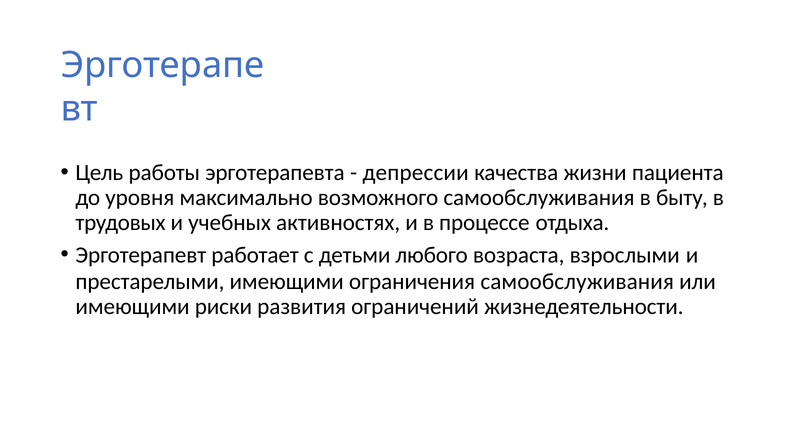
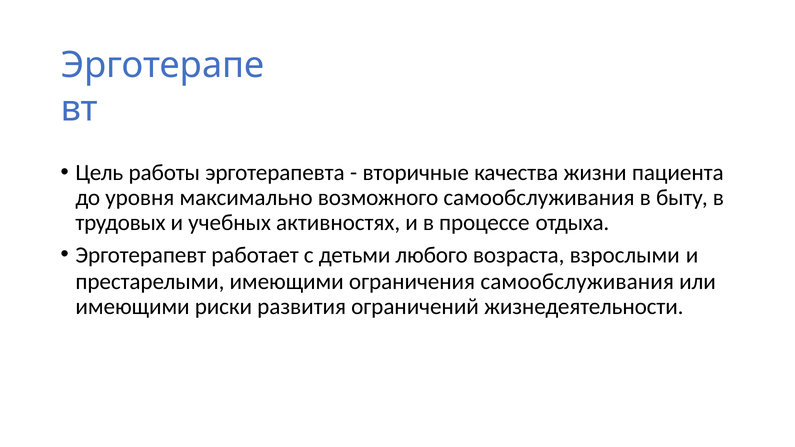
депрессии: депрессии -> вторичные
